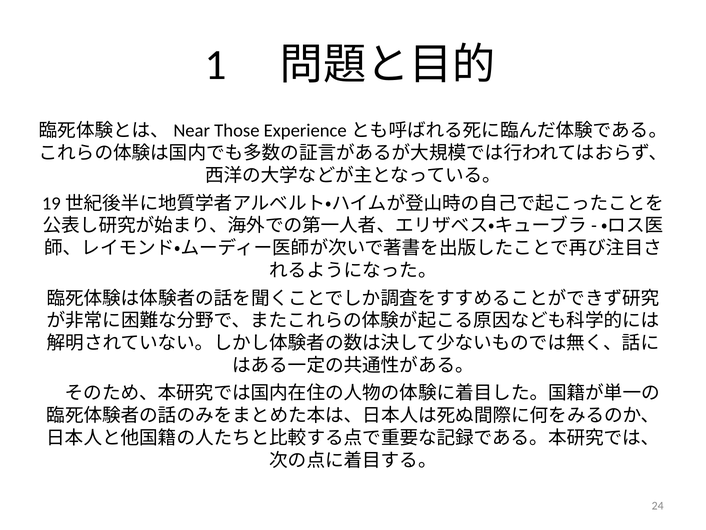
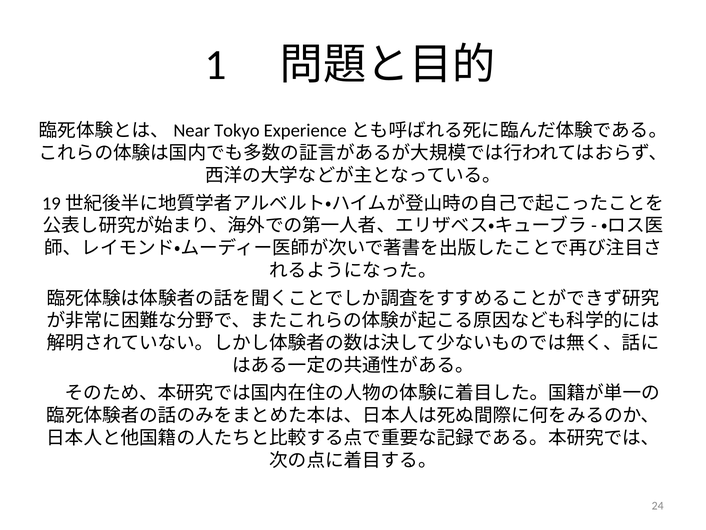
Those: Those -> Tokyo
